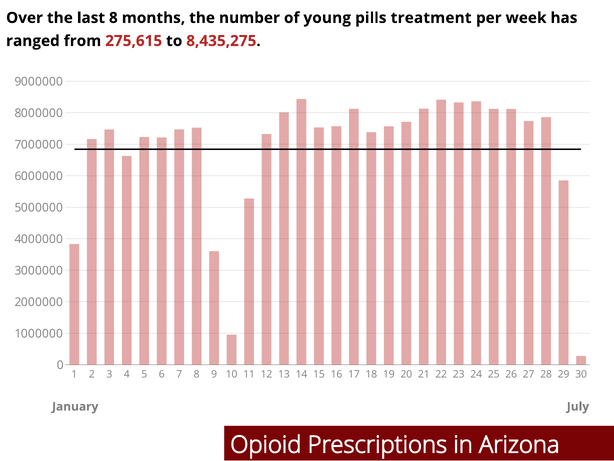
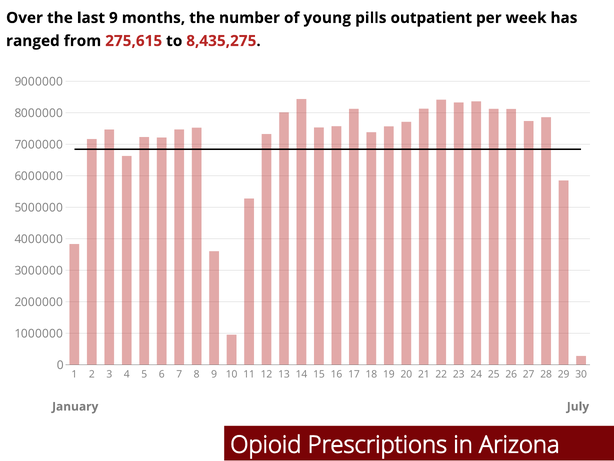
last 8: 8 -> 9
treatment: treatment -> outpatient
